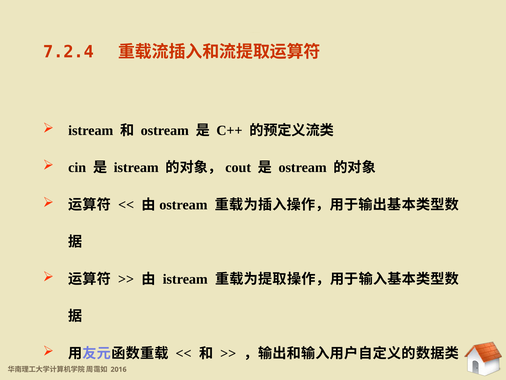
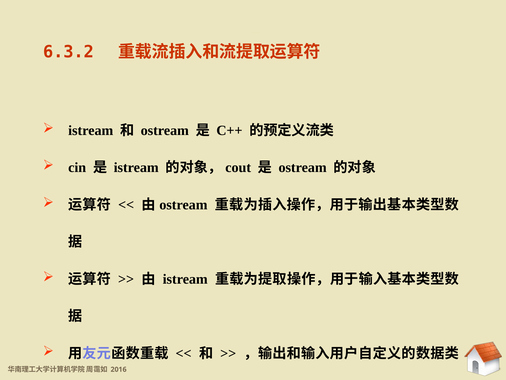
7.2.4: 7.2.4 -> 6.3.2
